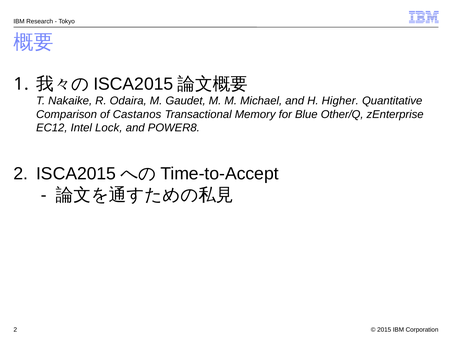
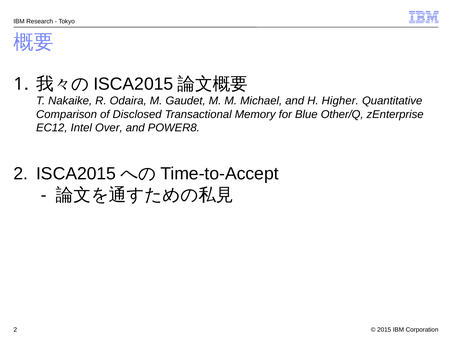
Castanos: Castanos -> Disclosed
Lock: Lock -> Over
